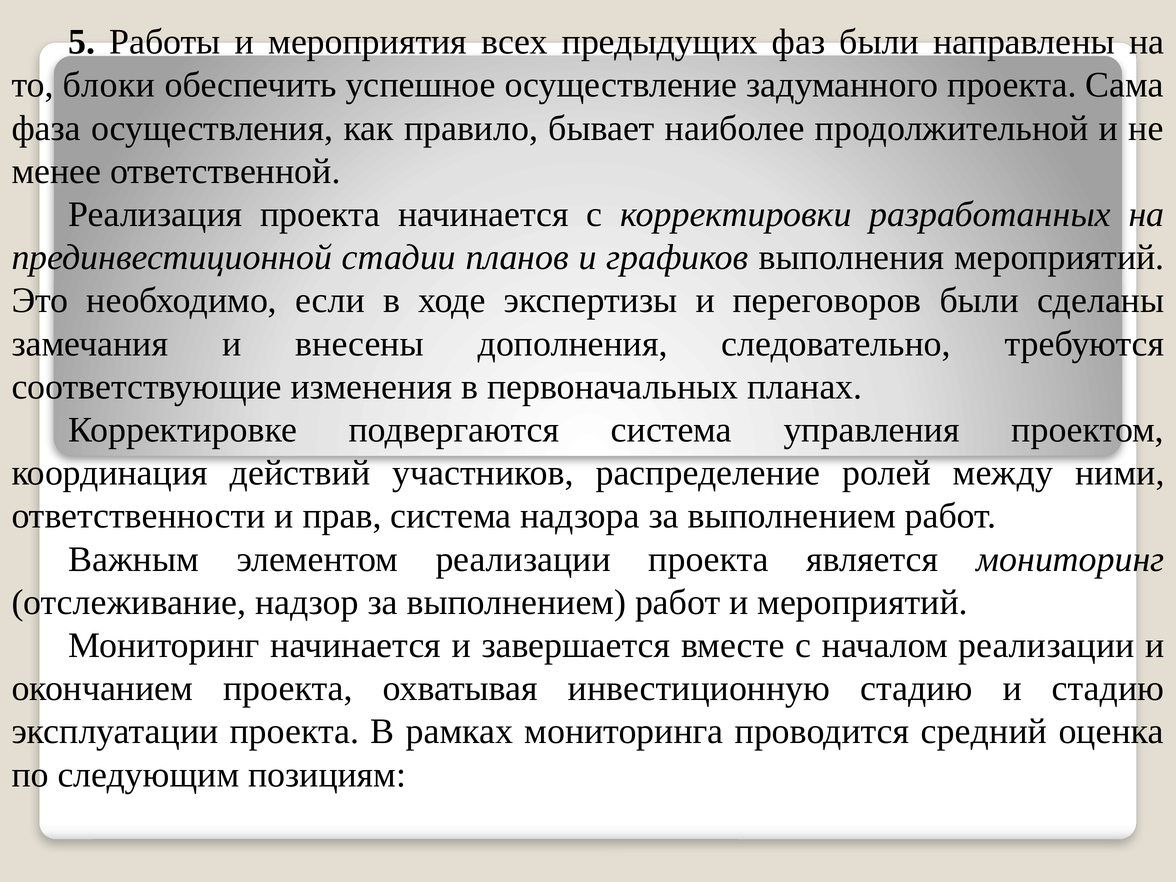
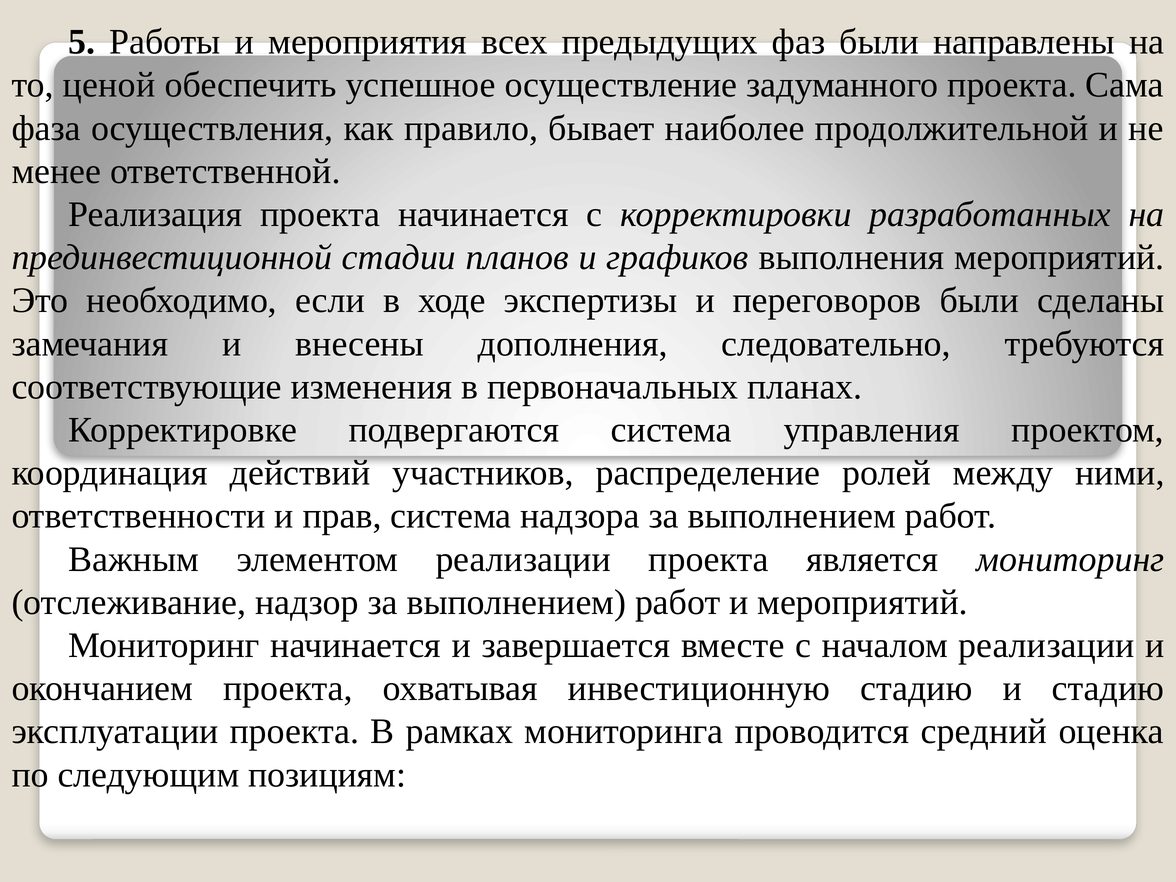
блоки: блоки -> ценой
